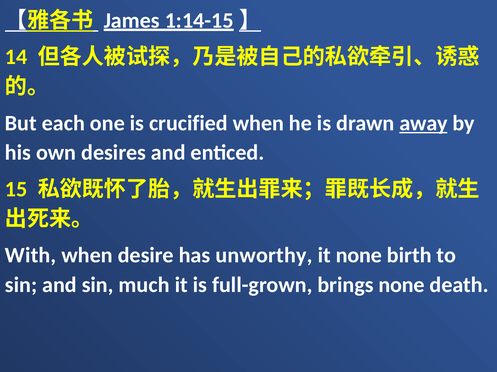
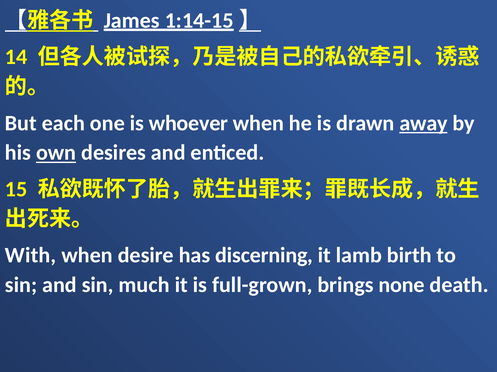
crucified: crucified -> whoever
own underline: none -> present
unworthy: unworthy -> discerning
it none: none -> lamb
